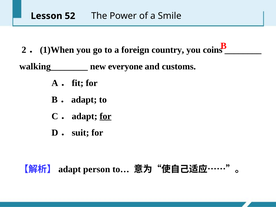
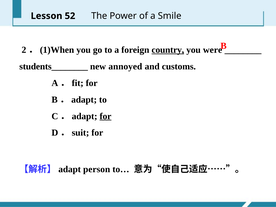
country underline: none -> present
coins: coins -> were
walking________: walking________ -> students________
everyone: everyone -> annoyed
